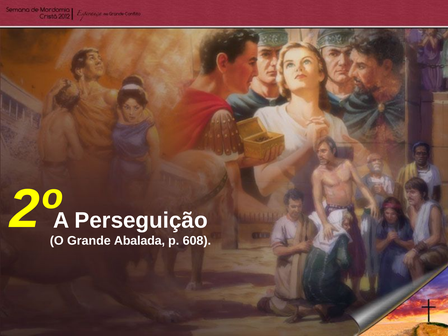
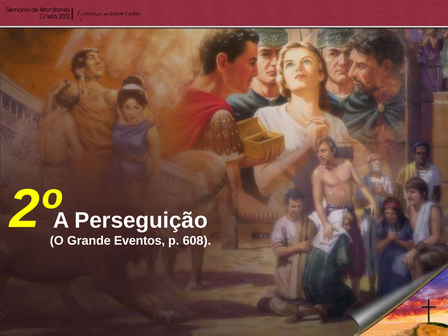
Abalada: Abalada -> Eventos
